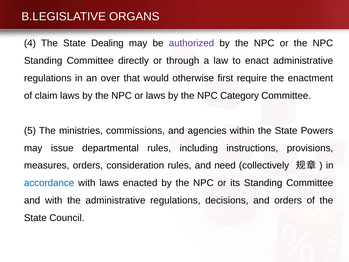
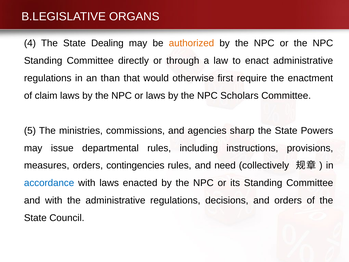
authorized colour: purple -> orange
over: over -> than
Category: Category -> Scholars
within: within -> sharp
consideration: consideration -> contingencies
